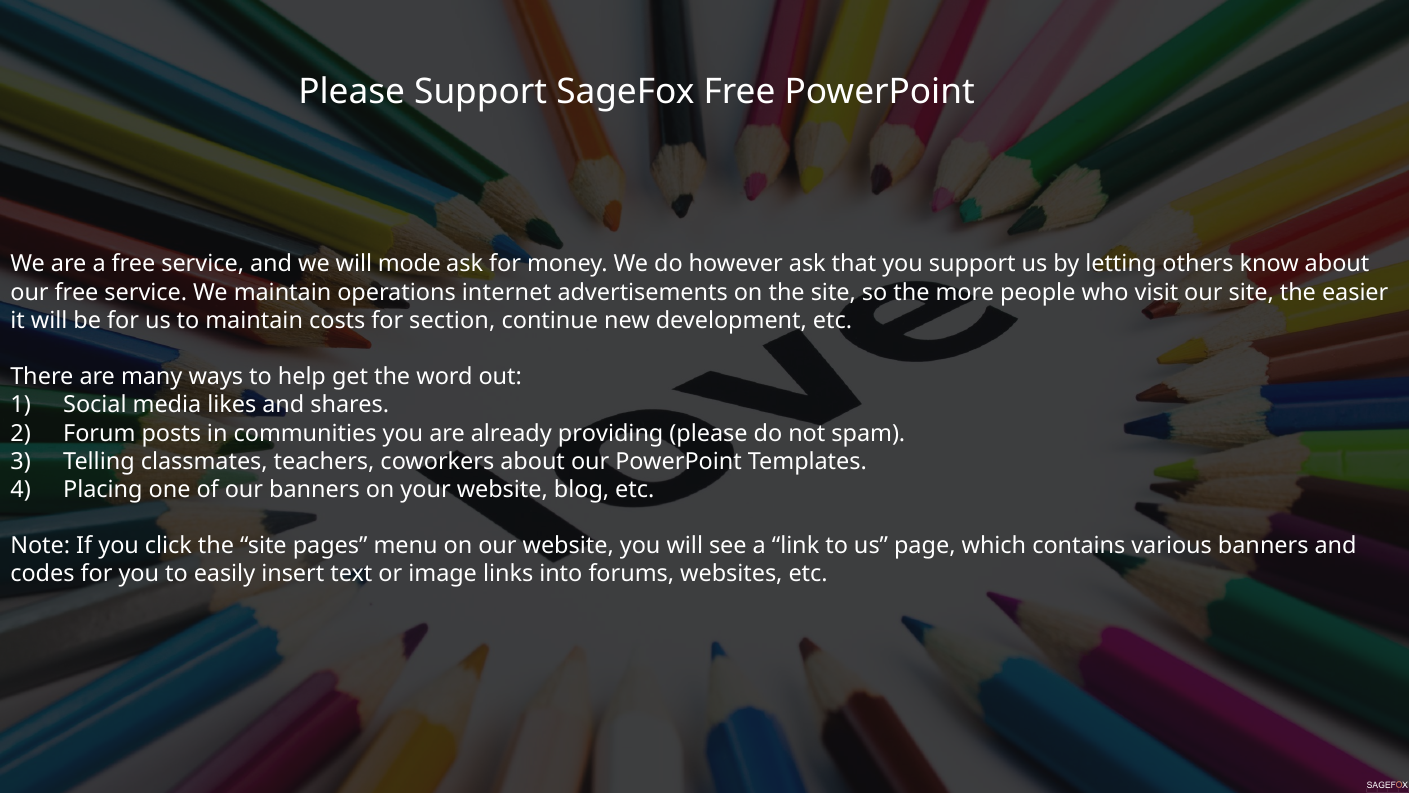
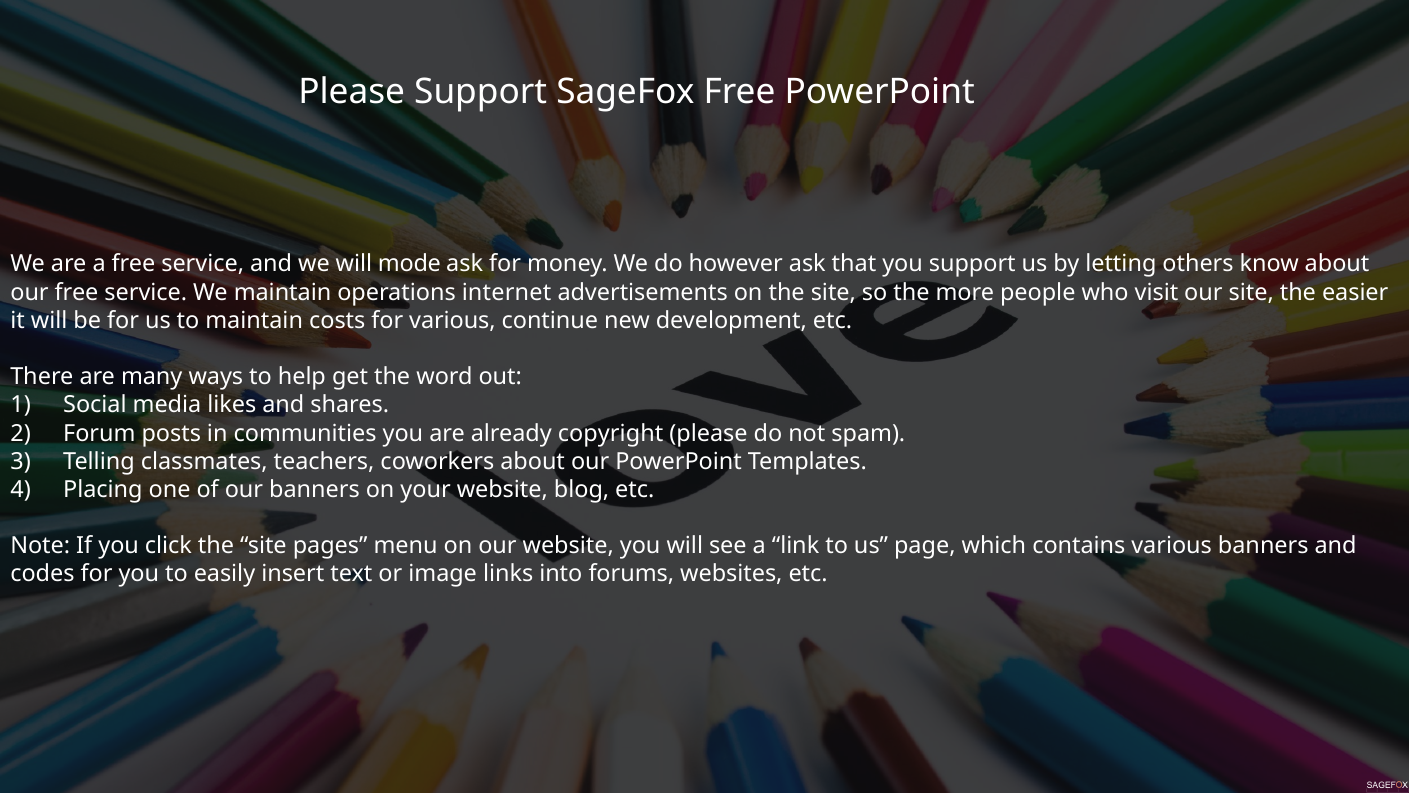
for section: section -> various
providing: providing -> copyright
